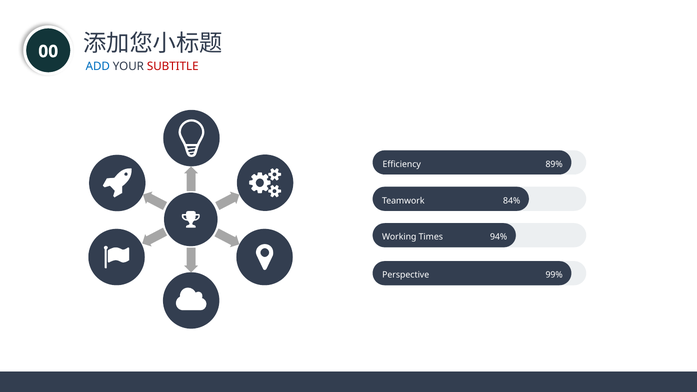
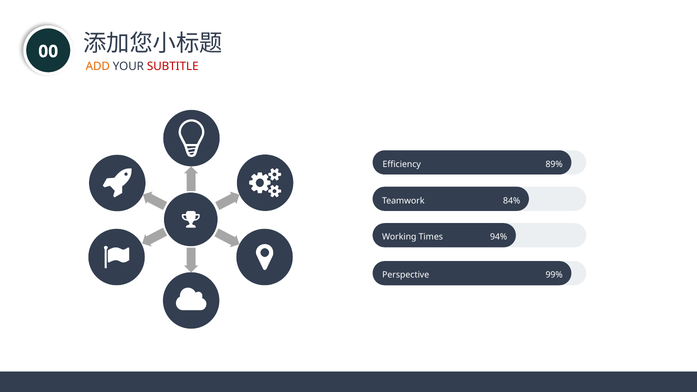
ADD colour: blue -> orange
